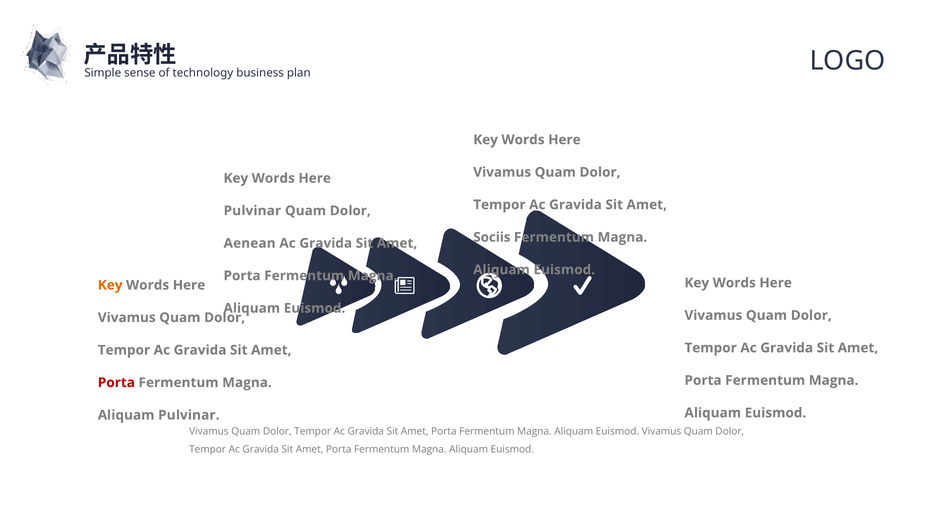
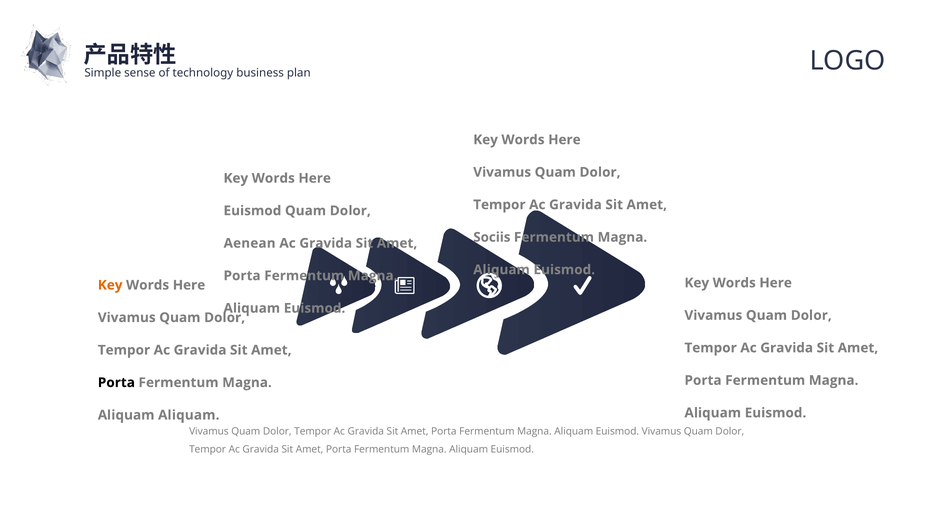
Pulvinar at (252, 211): Pulvinar -> Euismod
Porta at (116, 383) colour: red -> black
Aliquam Pulvinar: Pulvinar -> Aliquam
